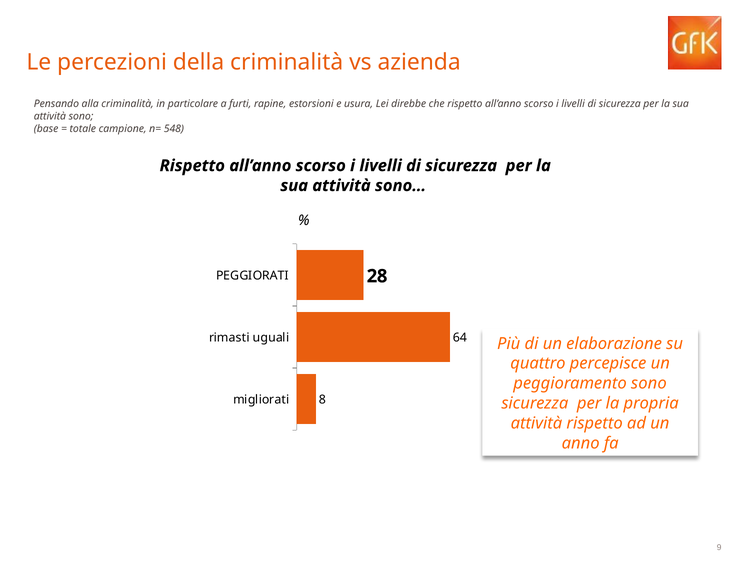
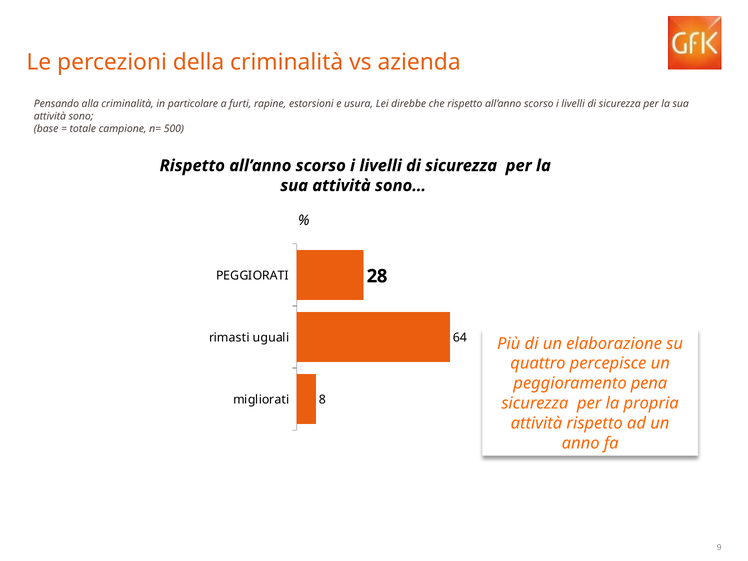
548: 548 -> 500
peggioramento sono: sono -> pena
